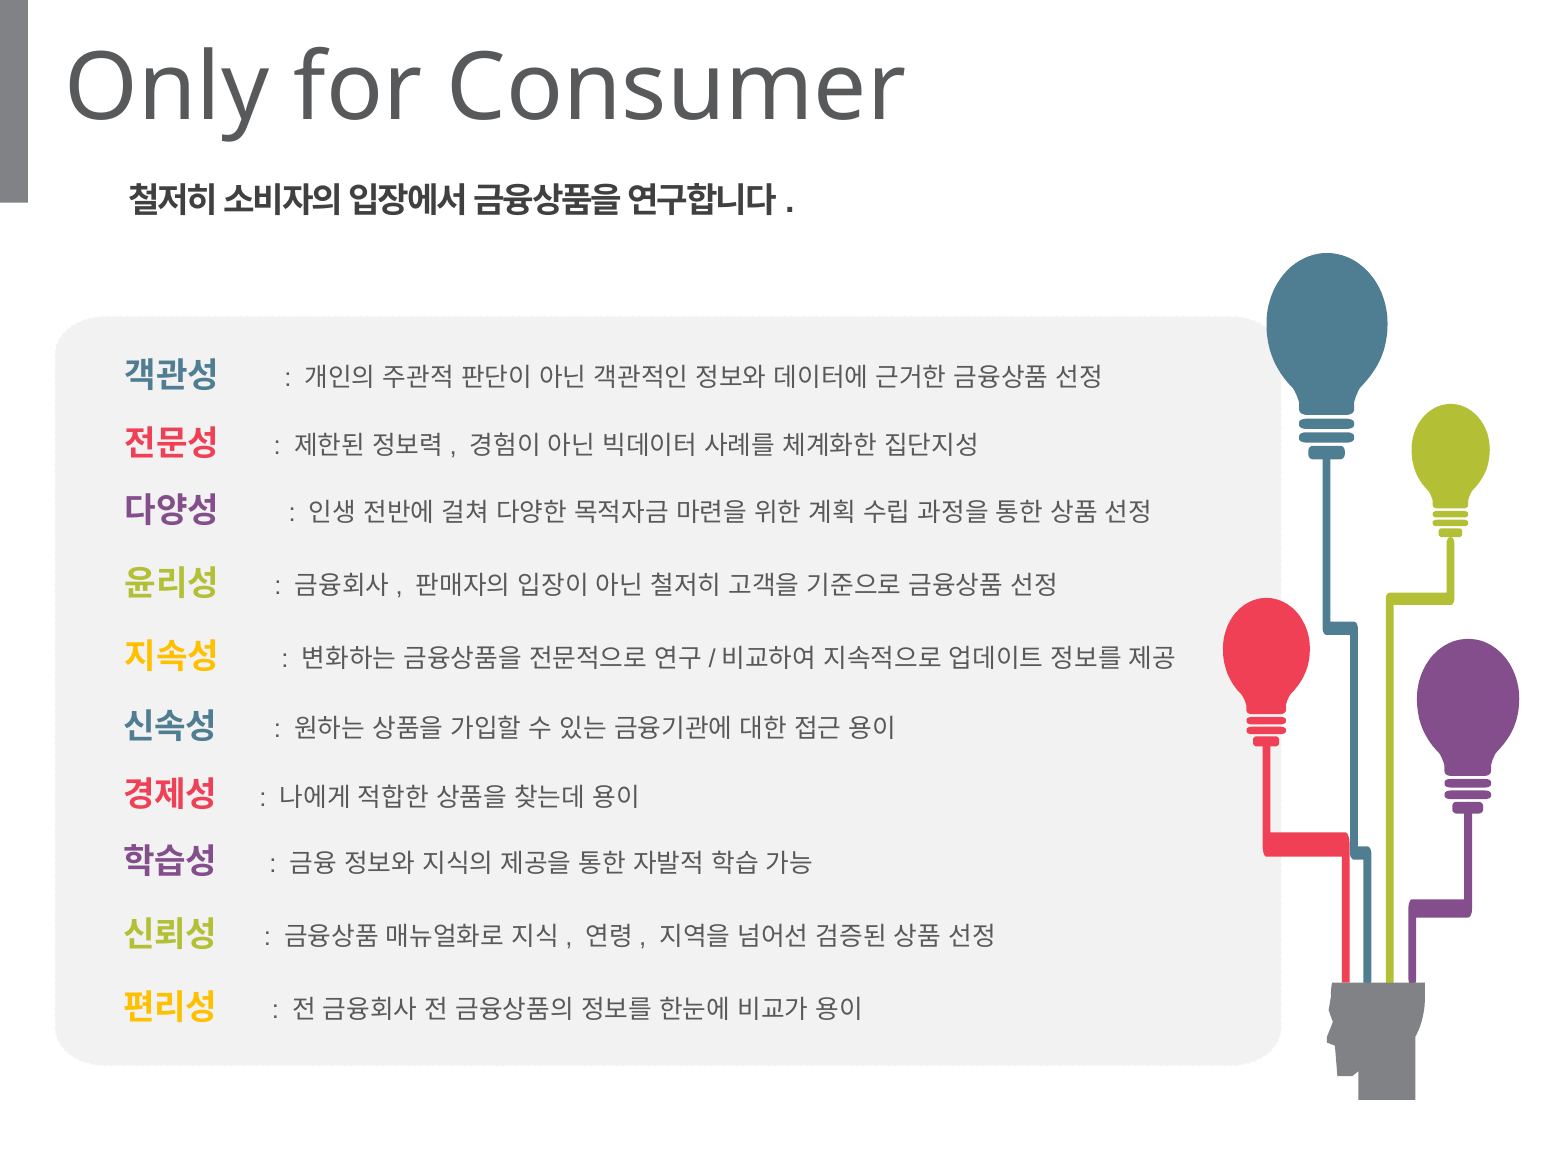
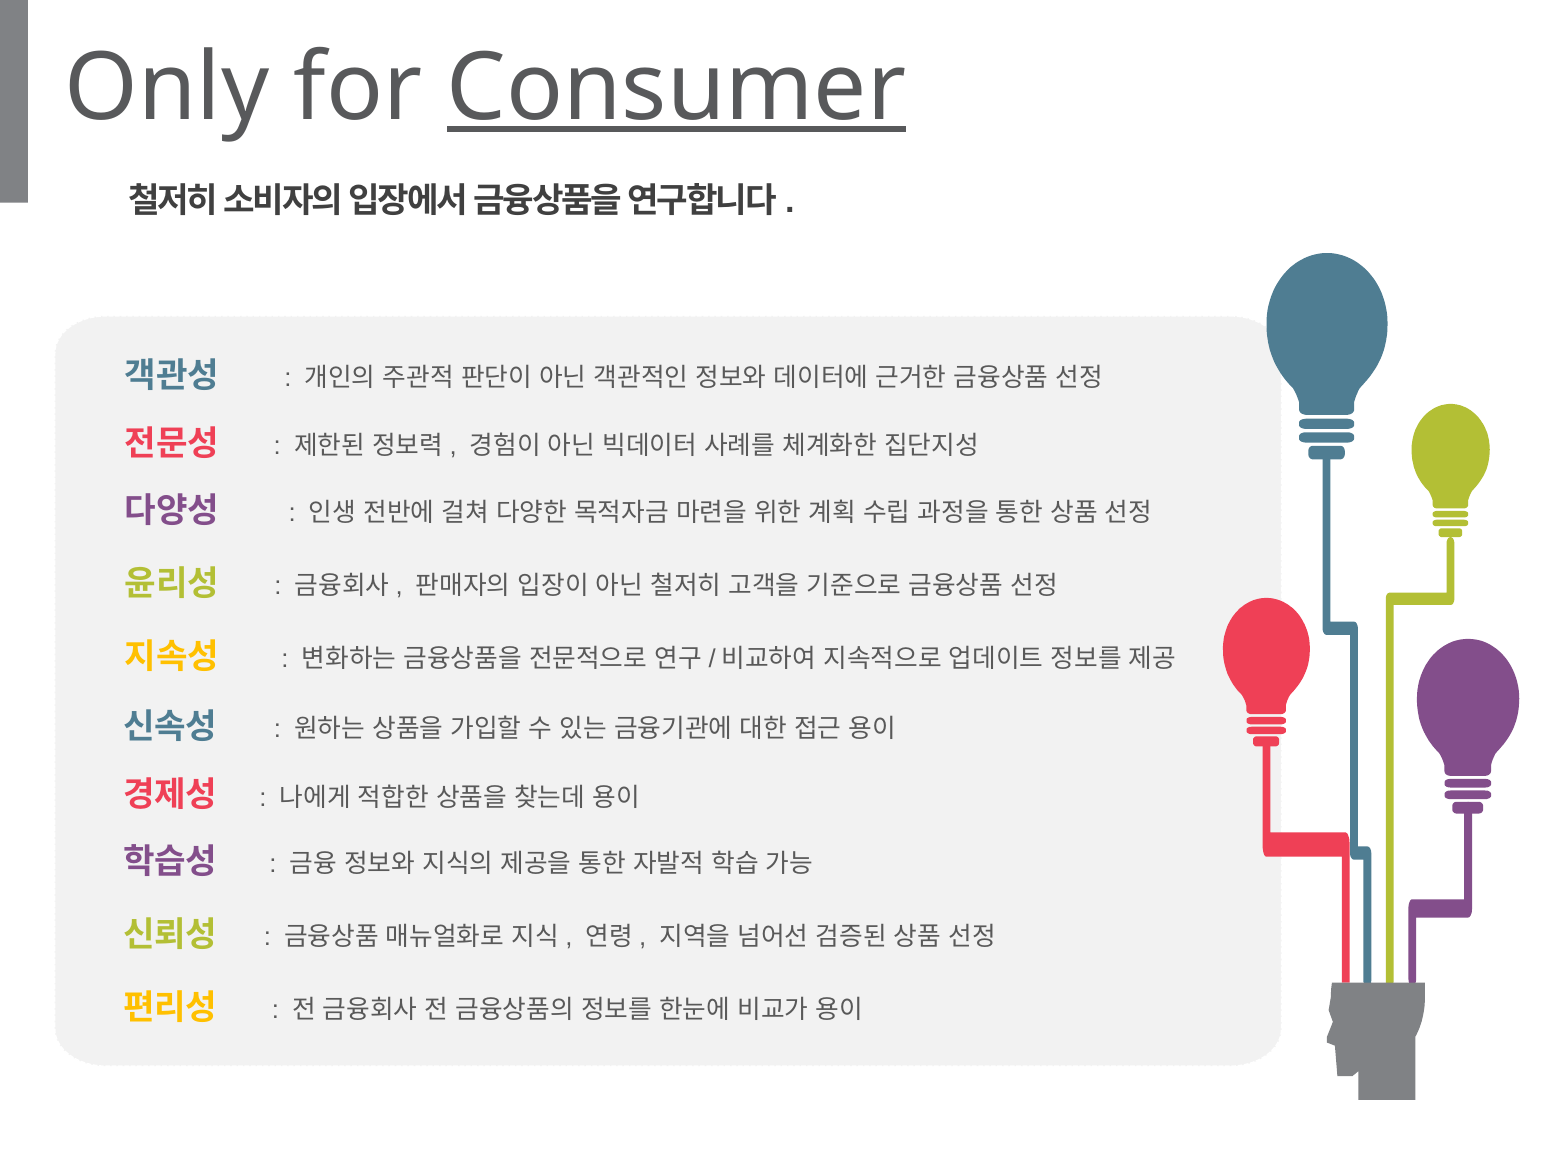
Consumer underline: none -> present
